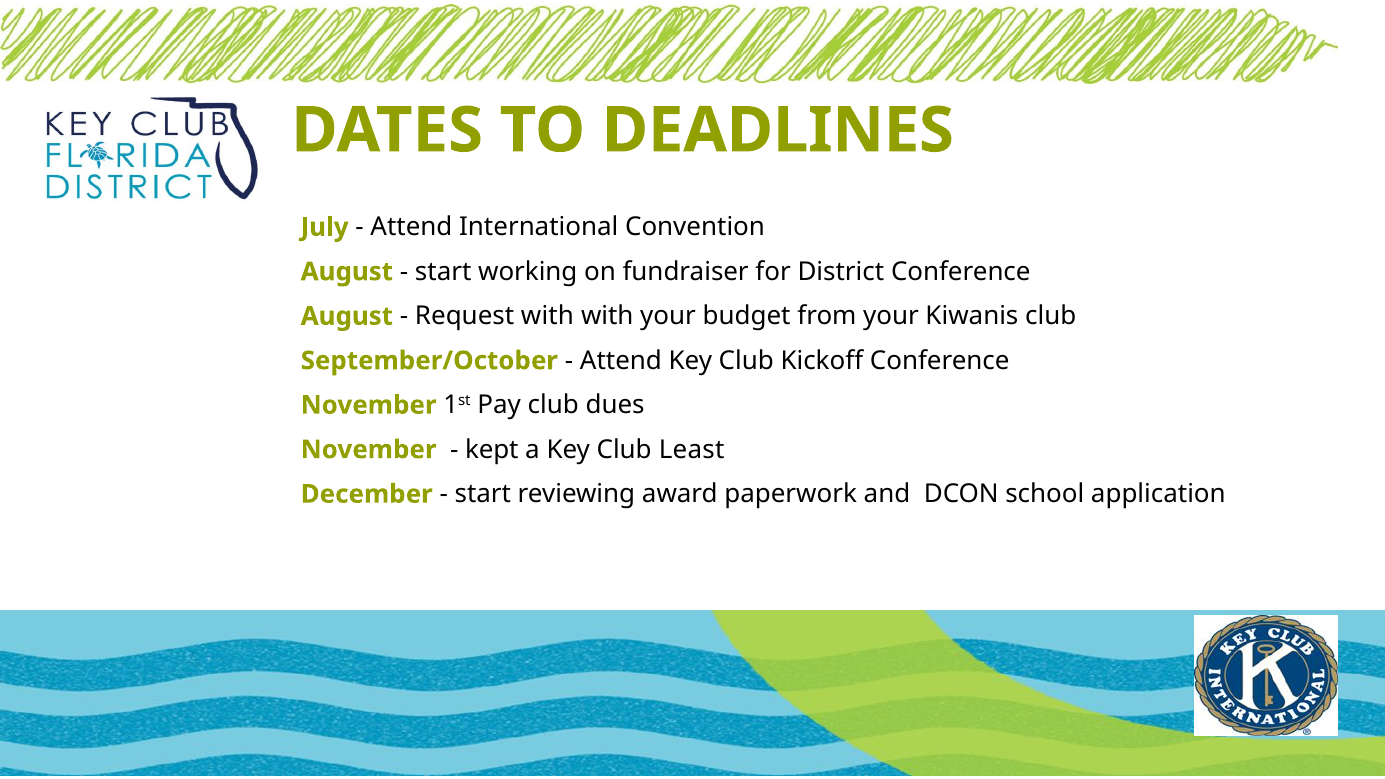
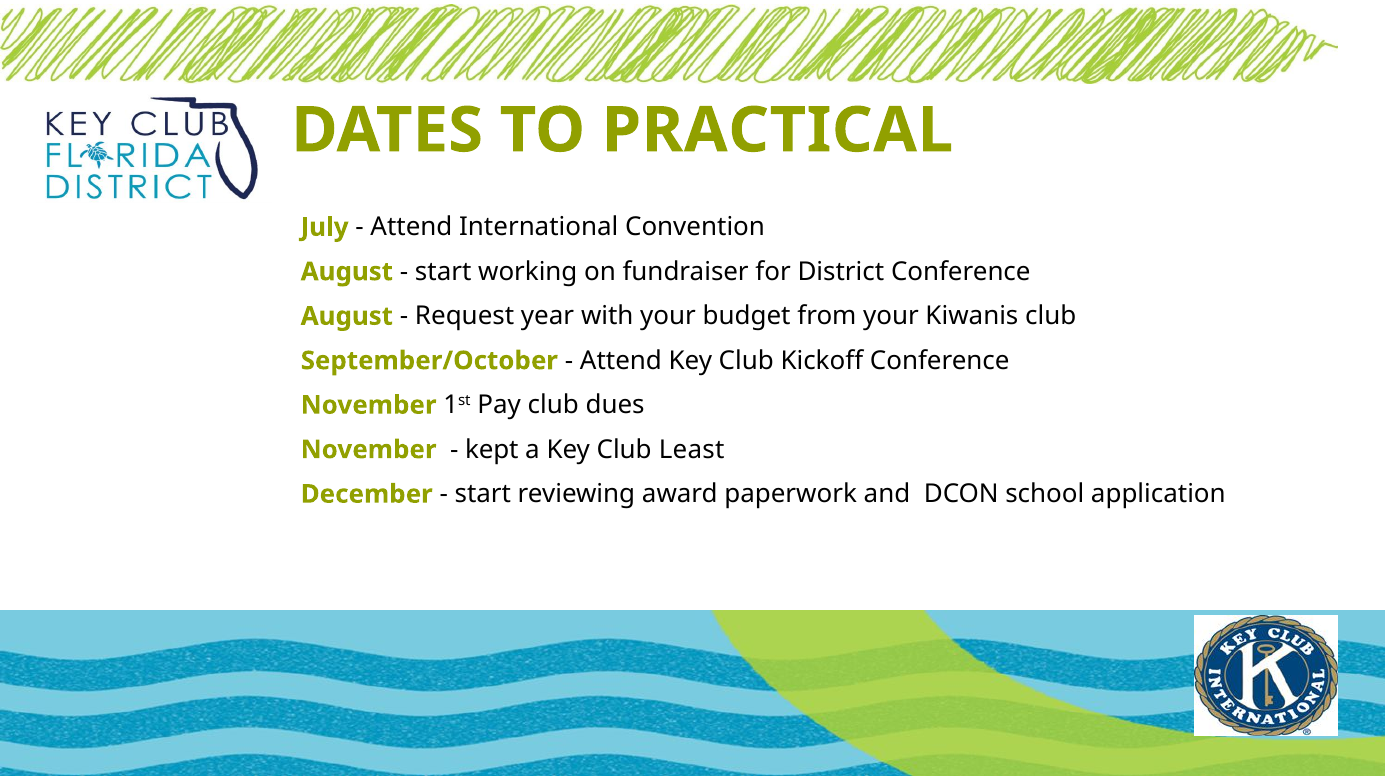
DEADLINES: DEADLINES -> PRACTICAL
Request with: with -> year
